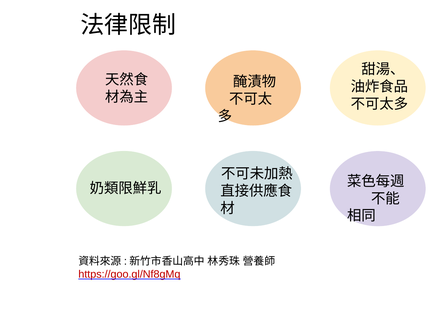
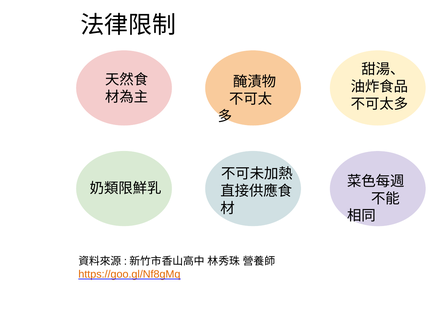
https://goo.gl/Nf8gMq colour: red -> orange
